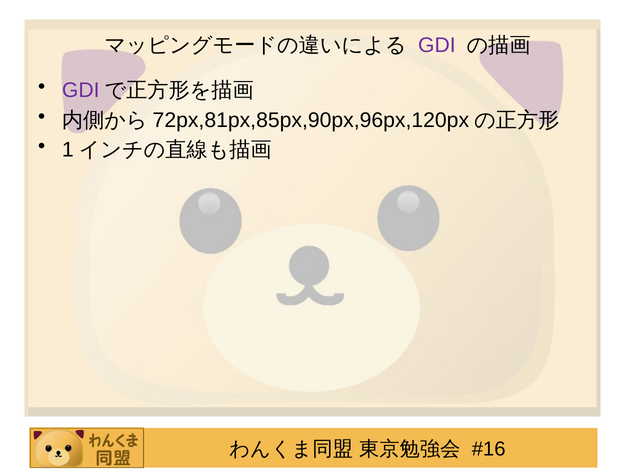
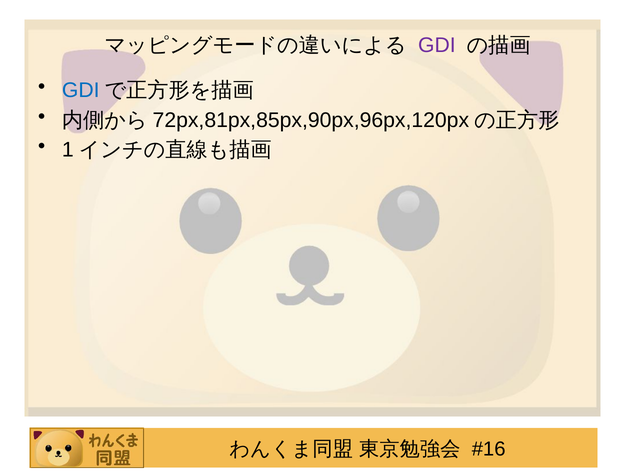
GDI at (81, 90) colour: purple -> blue
